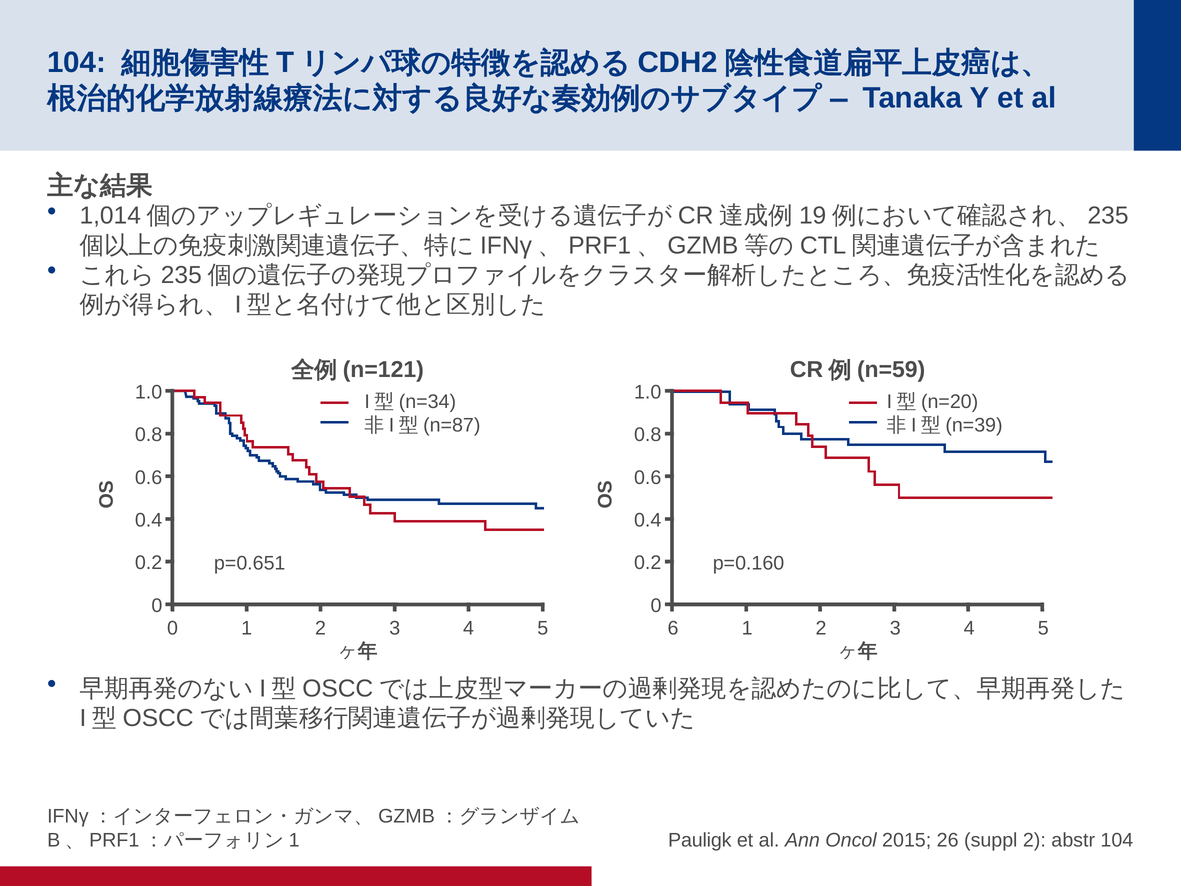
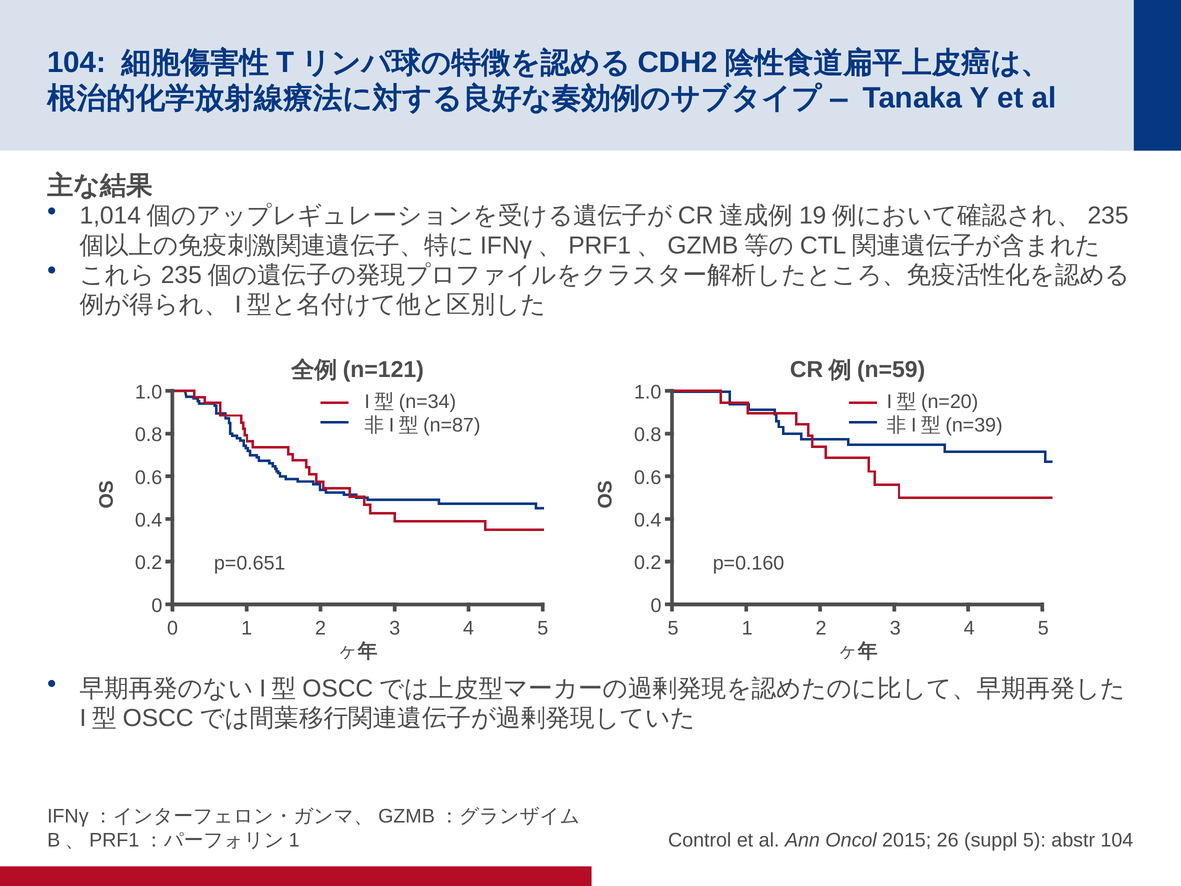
5 6: 6 -> 5
Pauligk: Pauligk -> Control
suppl 2: 2 -> 5
